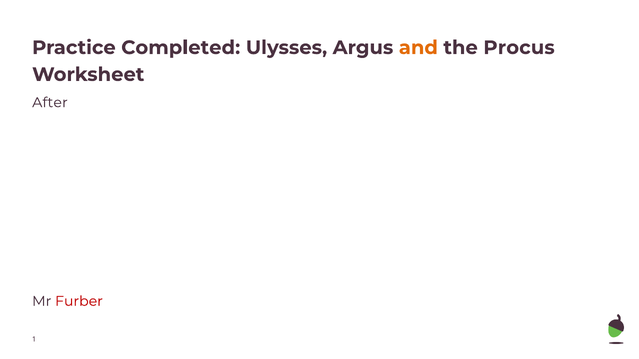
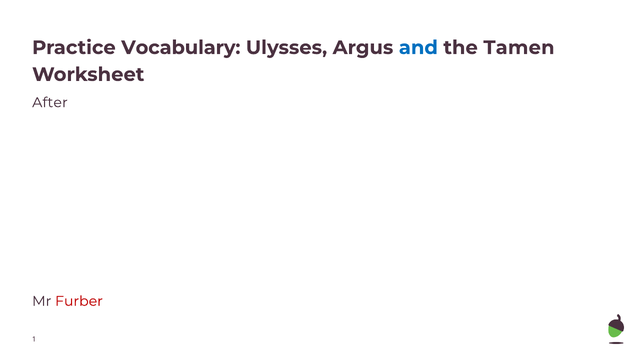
Completed: Completed -> Vocabulary
and colour: orange -> blue
Procus: Procus -> Tamen
